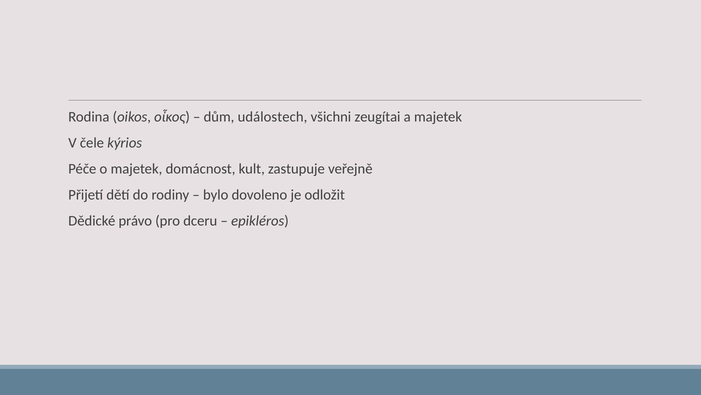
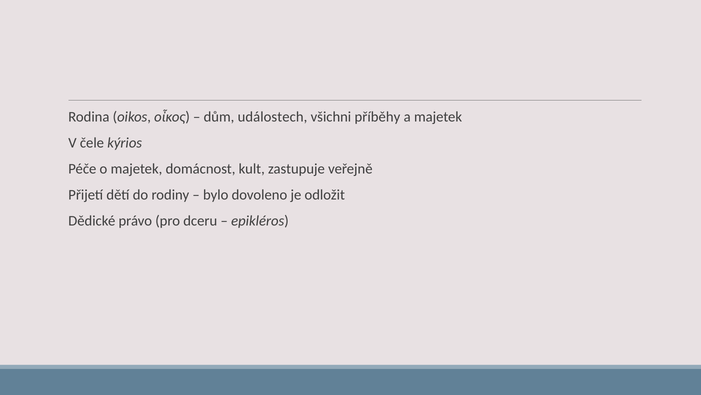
zeugítai: zeugítai -> příběhy
